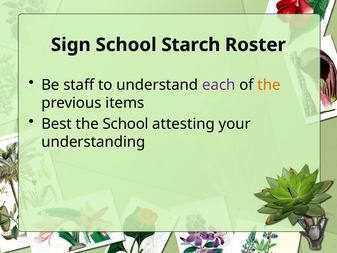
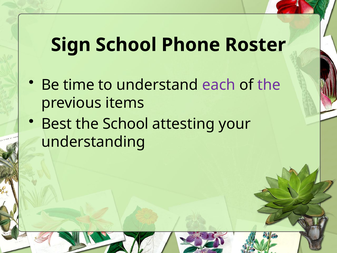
Starch: Starch -> Phone
staff: staff -> time
the at (269, 85) colour: orange -> purple
